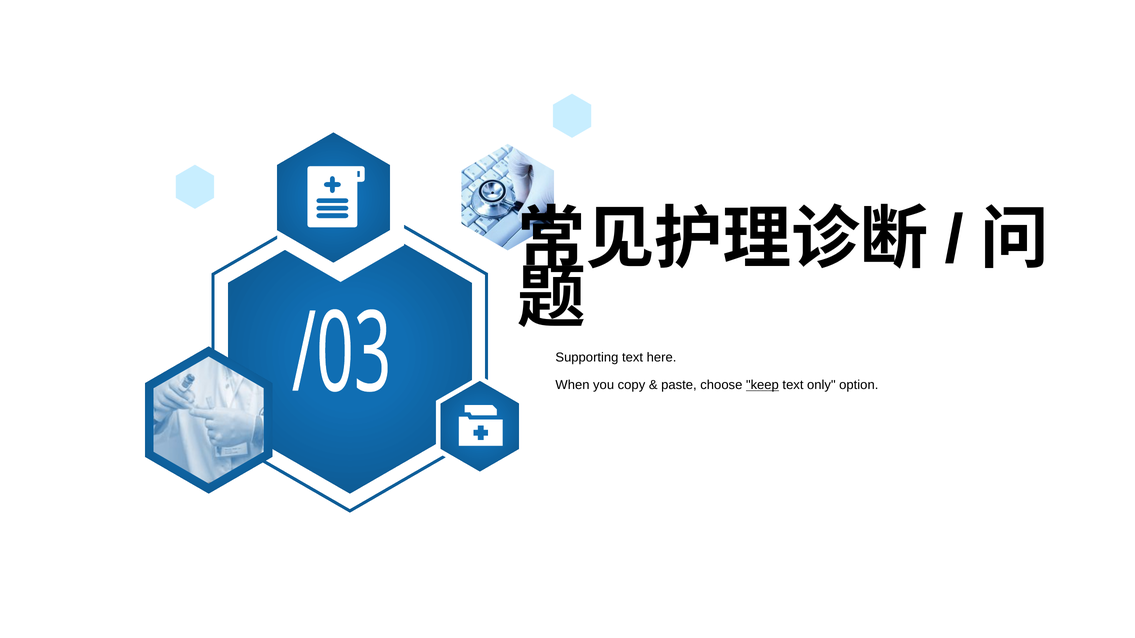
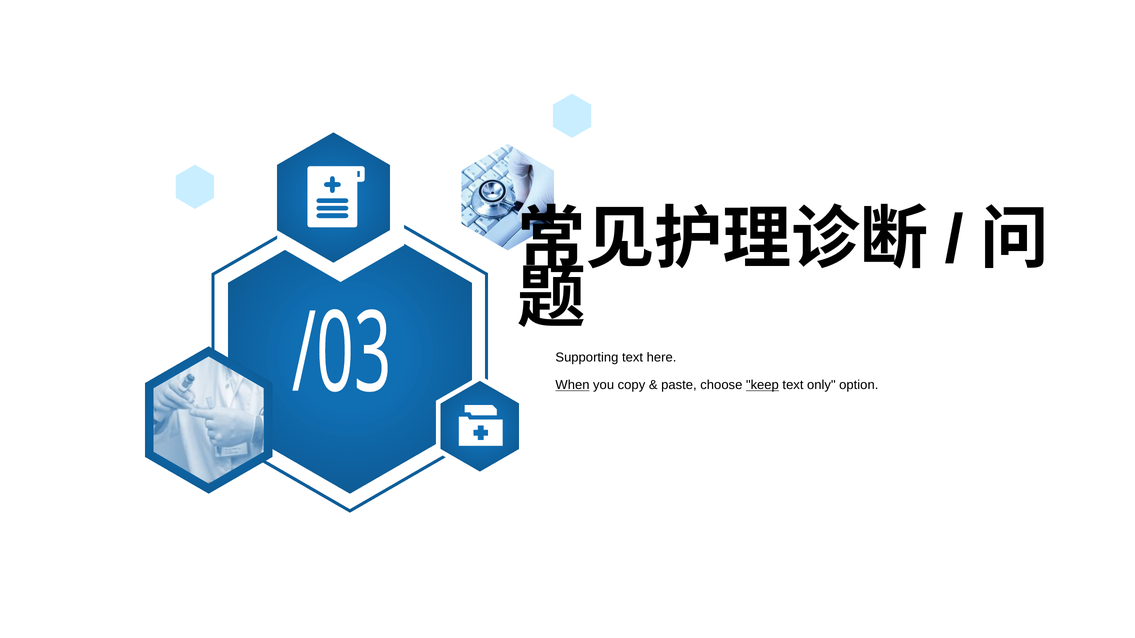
When underline: none -> present
